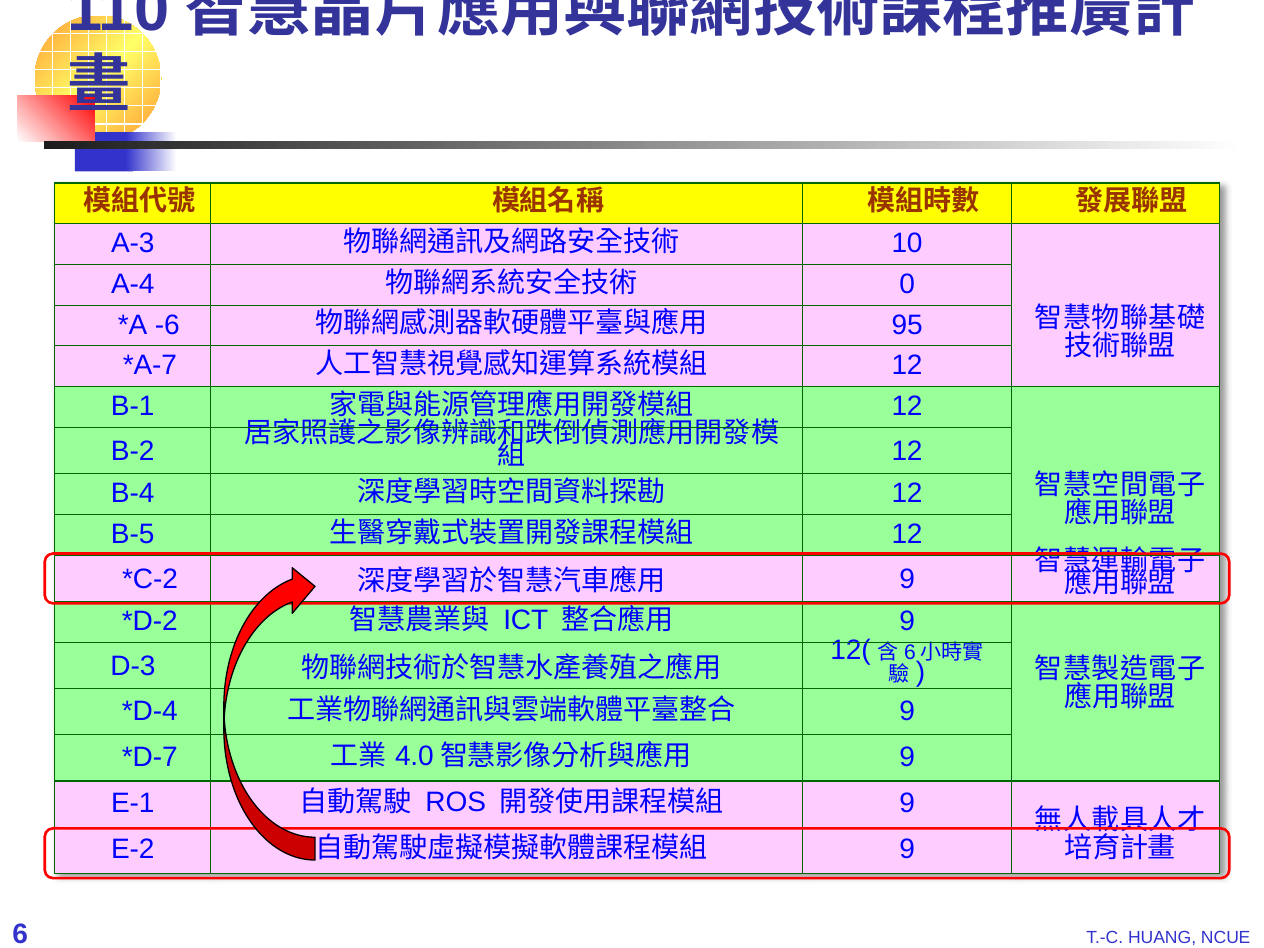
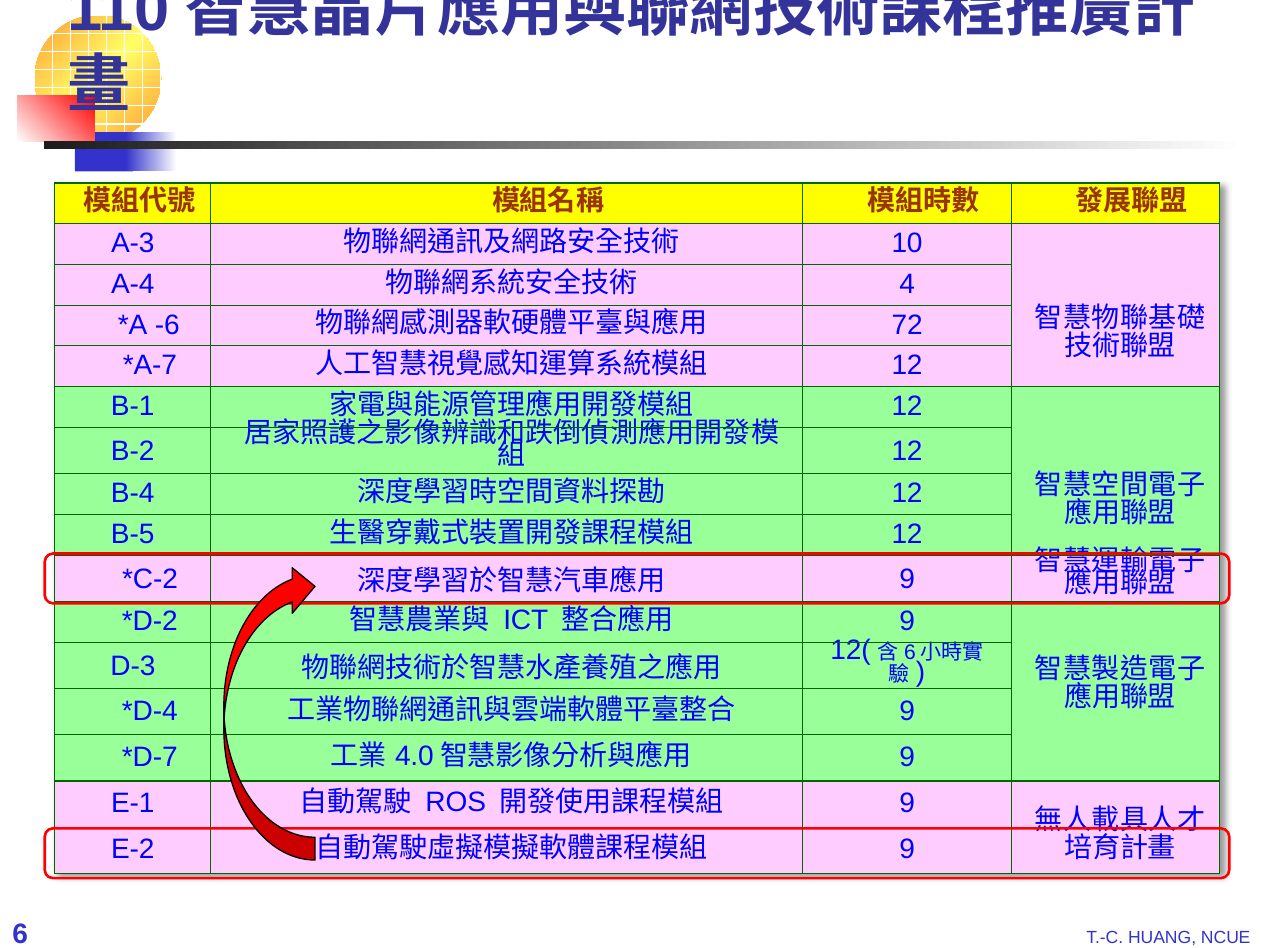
0: 0 -> 4
95: 95 -> 72
